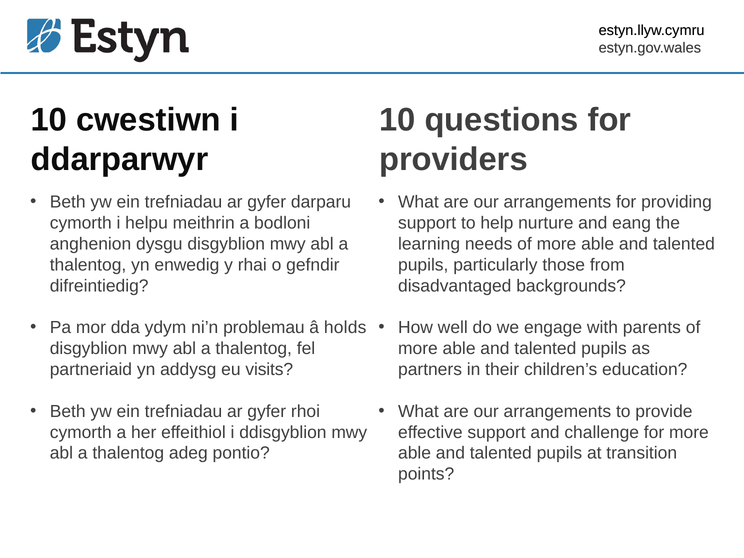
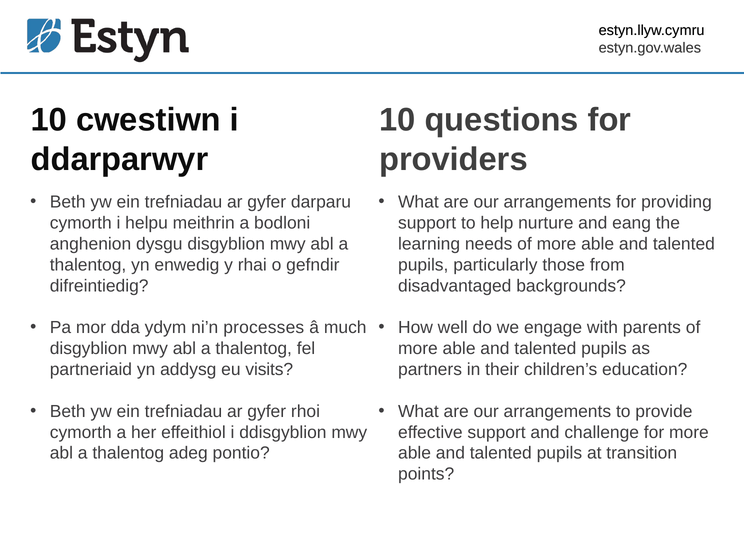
problemau: problemau -> processes
holds: holds -> much
